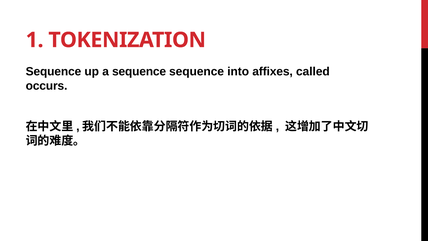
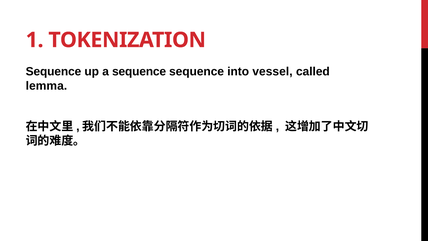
affixes: affixes -> vessel
occurs: occurs -> lemma
